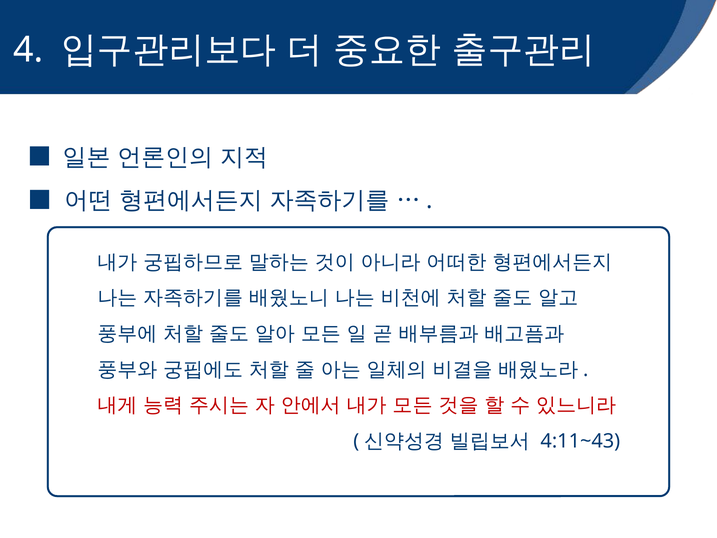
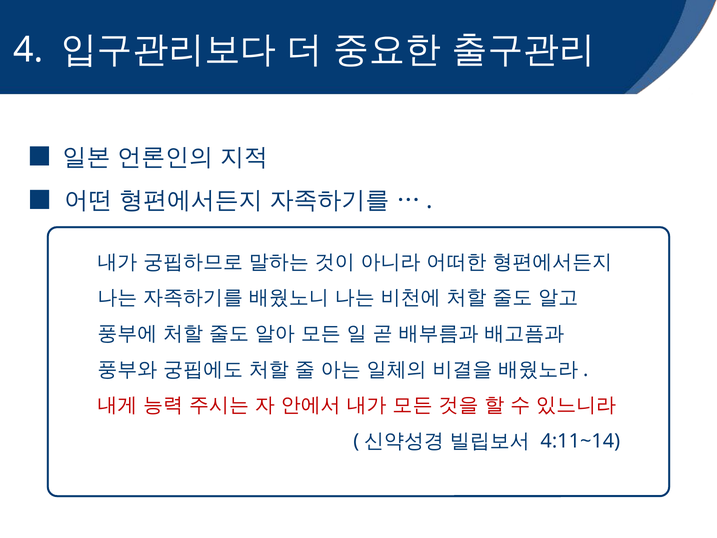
4:11~43: 4:11~43 -> 4:11~14
